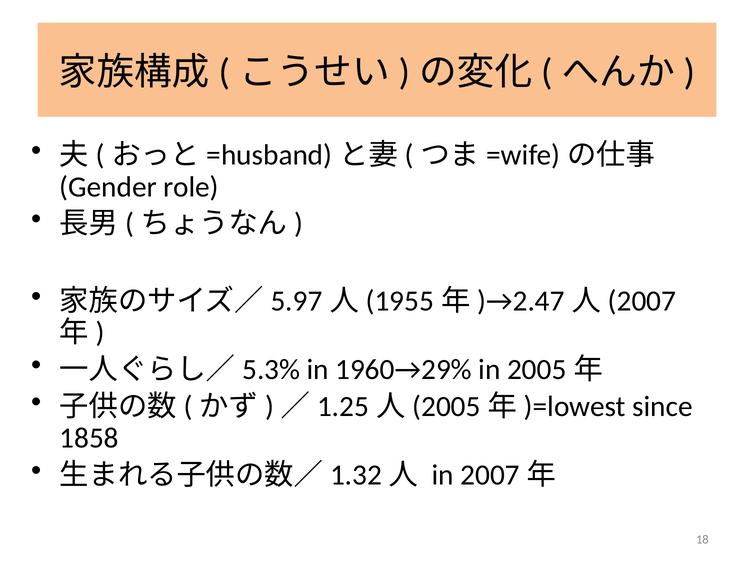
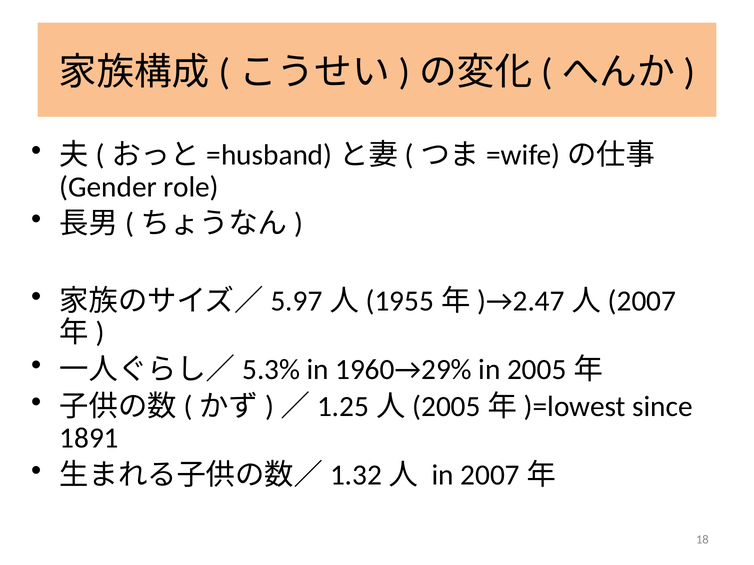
1858: 1858 -> 1891
